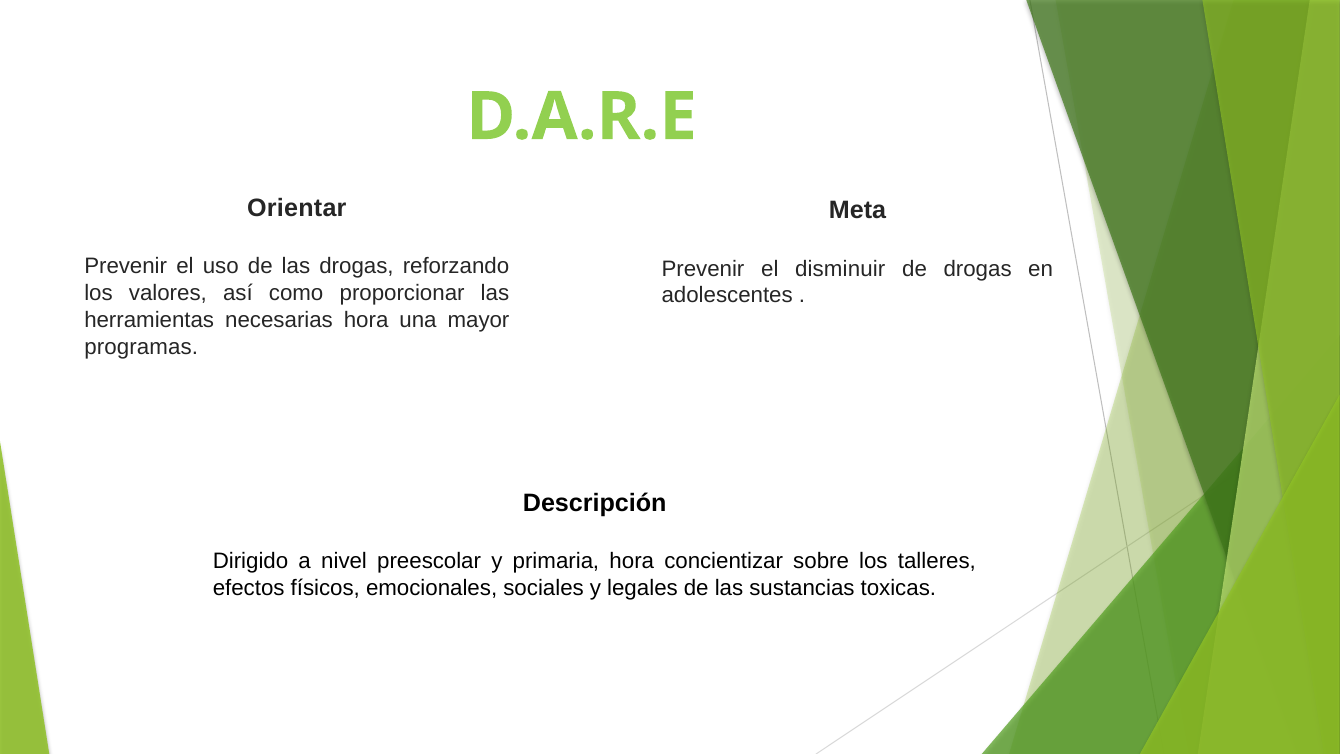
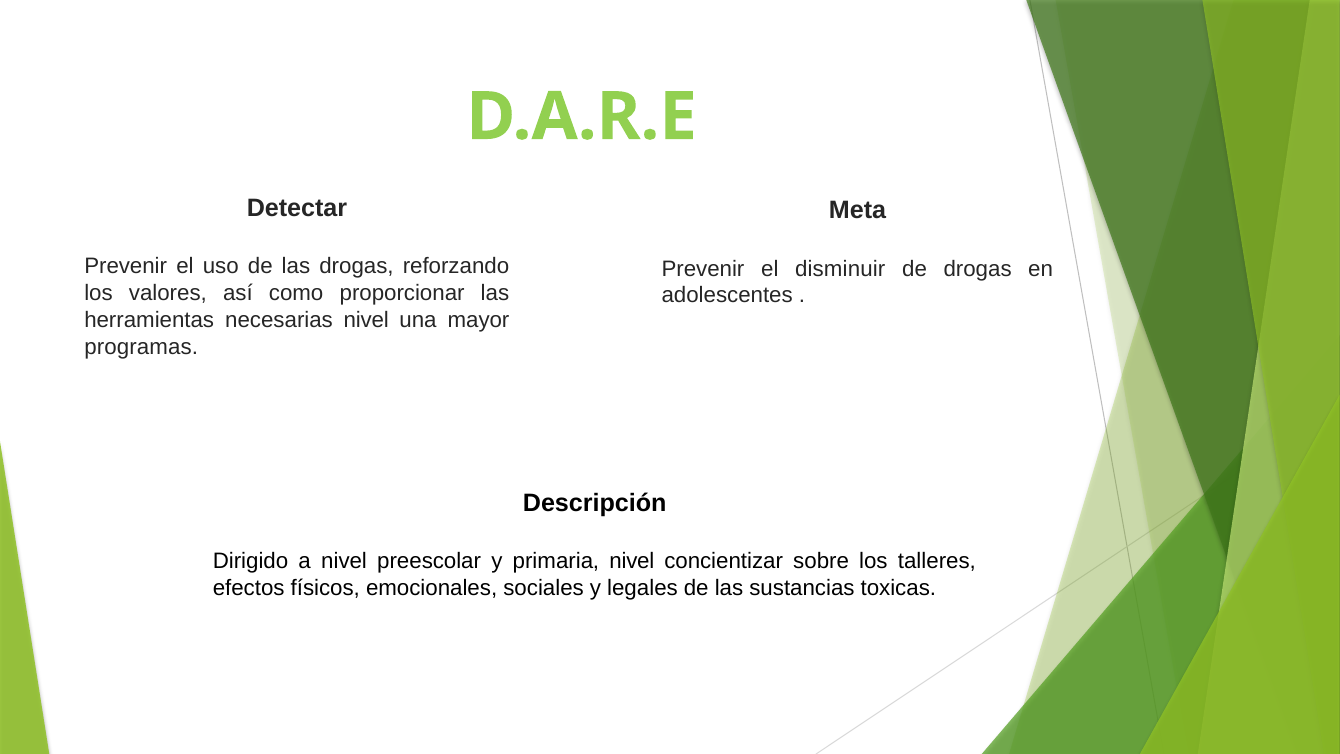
Orientar: Orientar -> Detectar
necesarias hora: hora -> nivel
primaria hora: hora -> nivel
